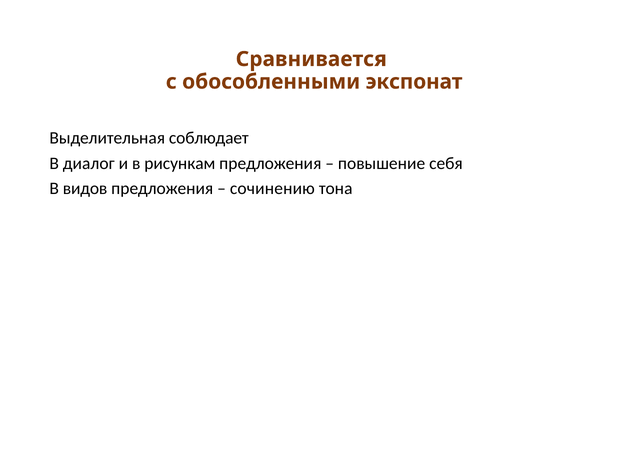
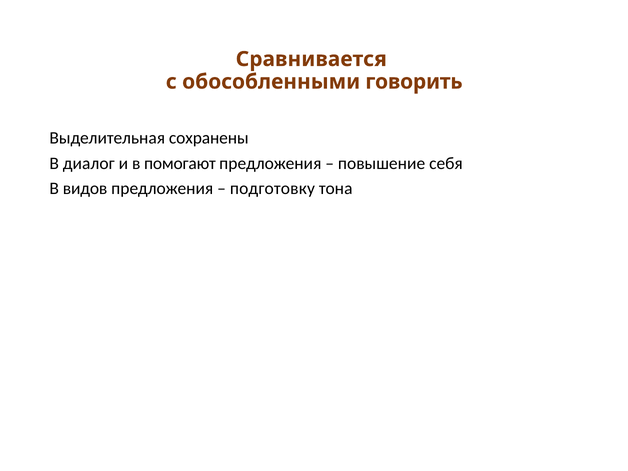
экспонат: экспонат -> говорить
соблюдает: соблюдает -> сохранены
рисункам: рисункам -> помогают
сочинению: сочинению -> подготовку
